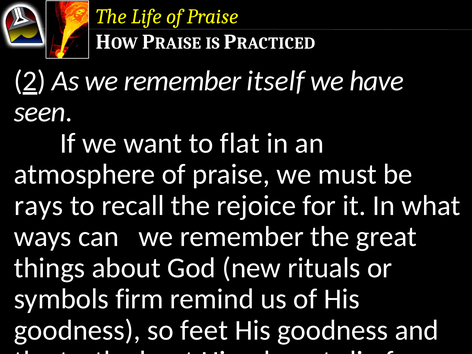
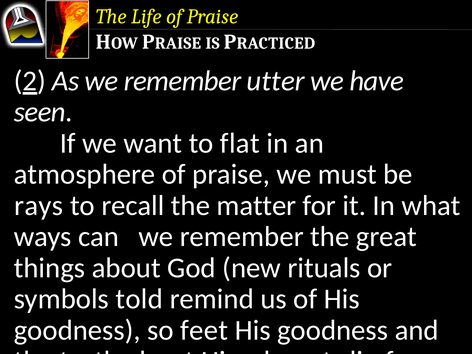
itself: itself -> utter
rejoice: rejoice -> matter
firm: firm -> told
